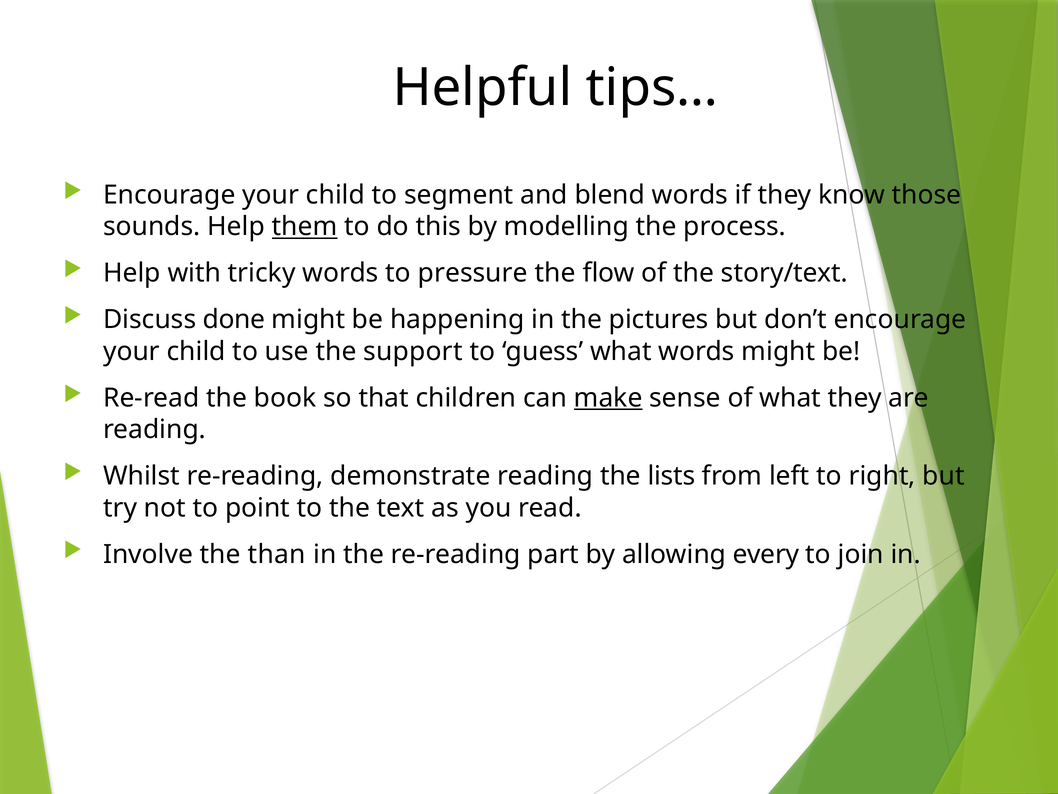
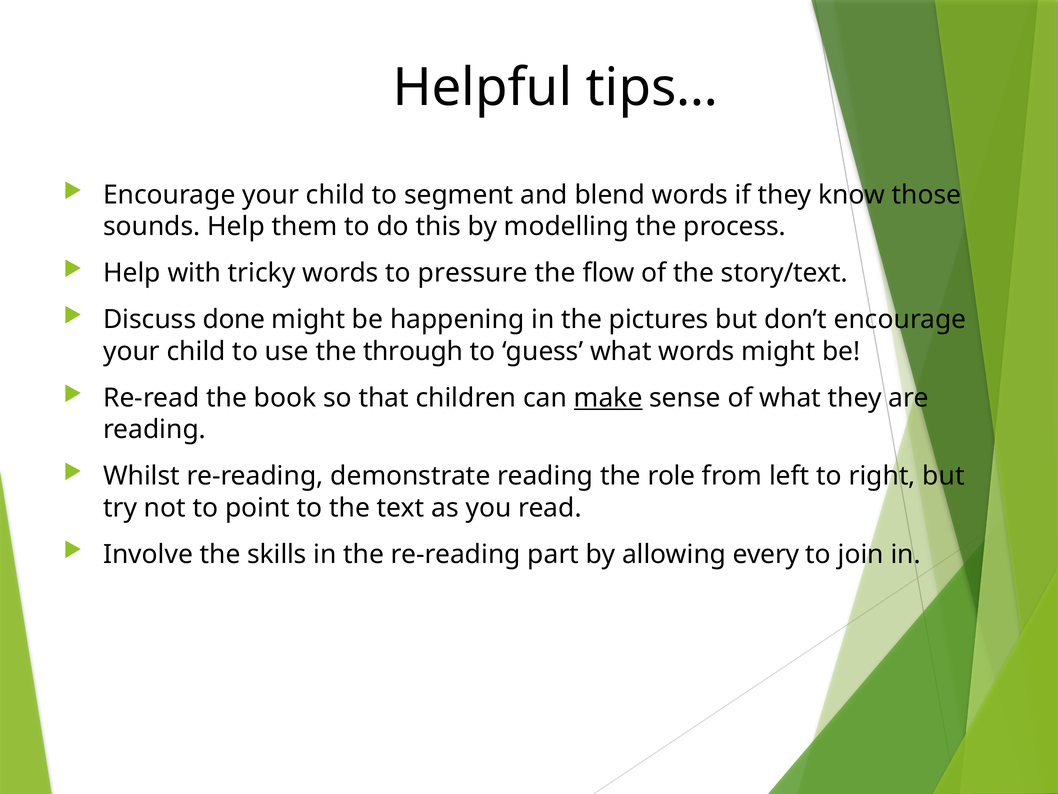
them underline: present -> none
support: support -> through
lists: lists -> role
than: than -> skills
